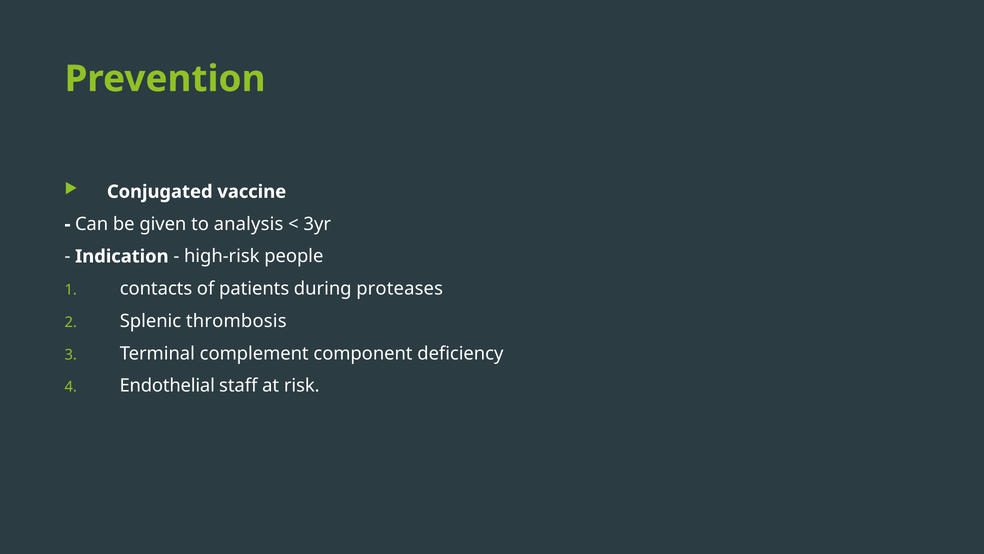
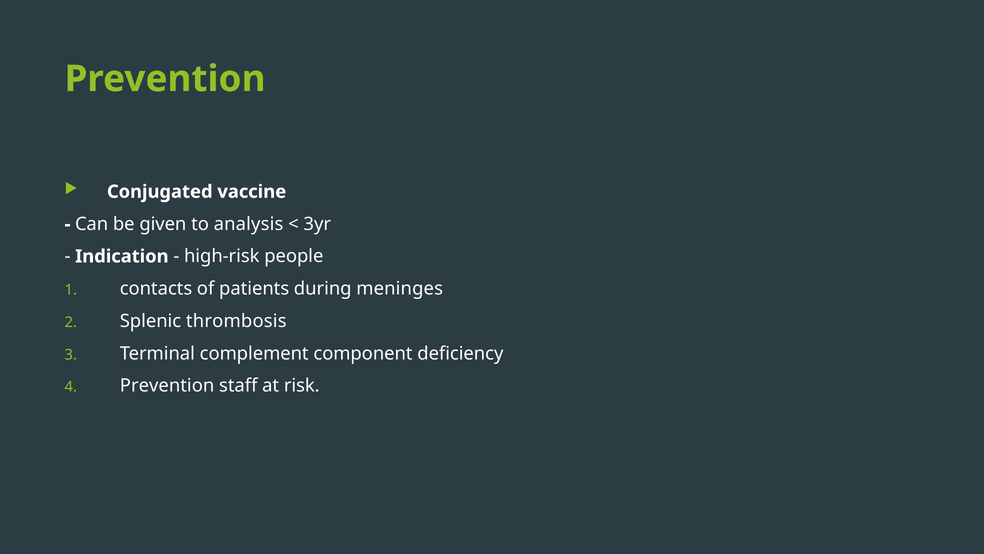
proteases: proteases -> meninges
Endothelial at (167, 385): Endothelial -> Prevention
